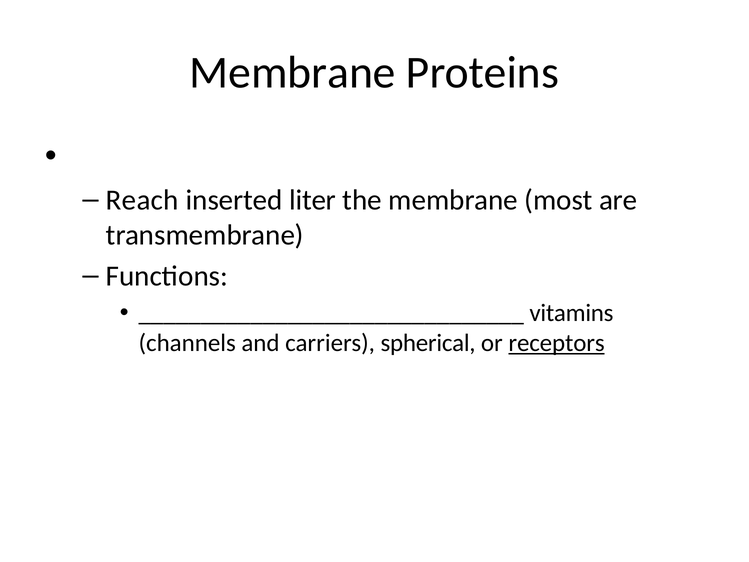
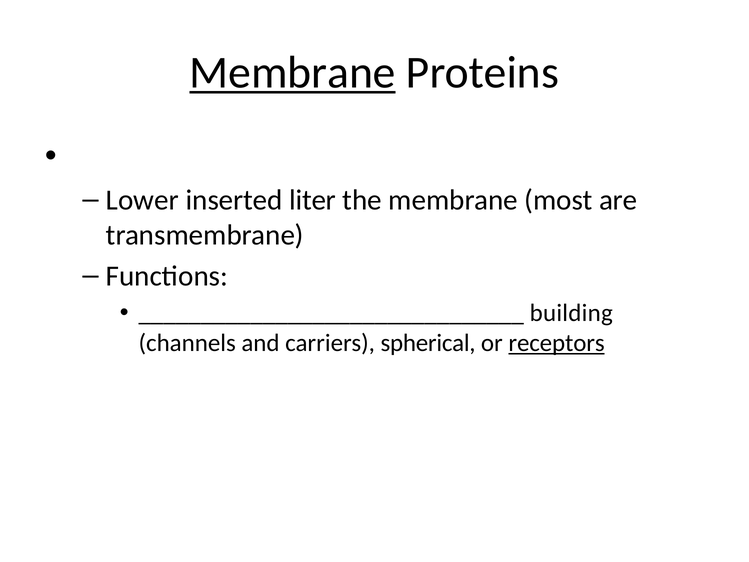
Membrane at (293, 73) underline: none -> present
Reach: Reach -> Lower
vitamins: vitamins -> building
